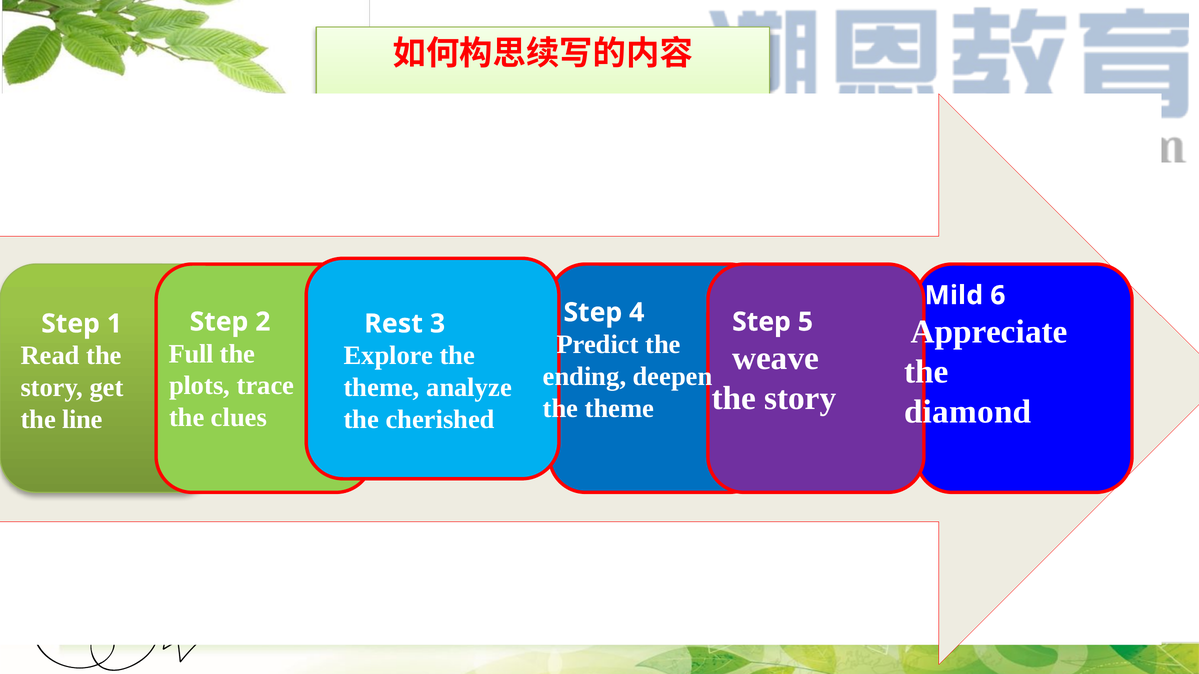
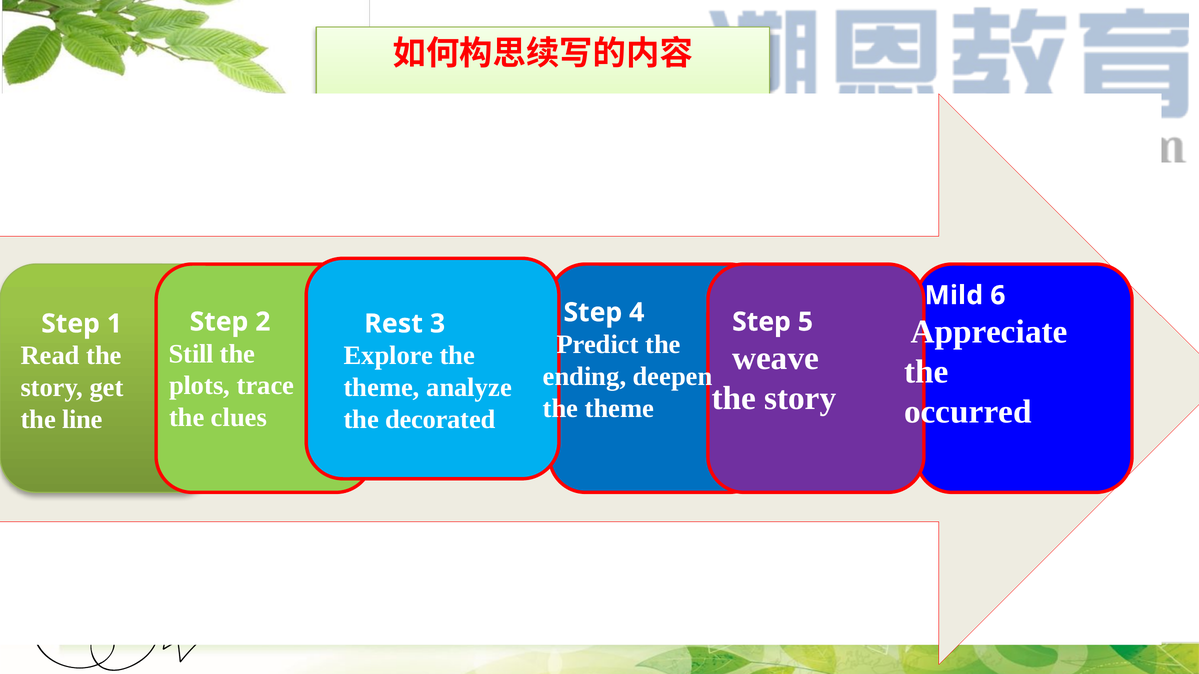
Full: Full -> Still
diamond: diamond -> occurred
cherished: cherished -> decorated
